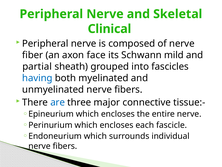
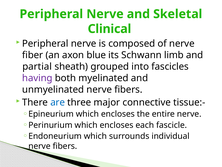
face: face -> blue
mild: mild -> limb
having colour: blue -> purple
